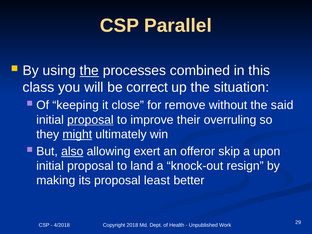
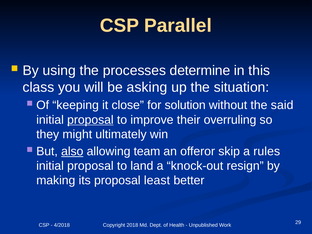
the at (89, 71) underline: present -> none
combined: combined -> determine
correct: correct -> asking
remove: remove -> solution
might underline: present -> none
exert: exert -> team
upon: upon -> rules
